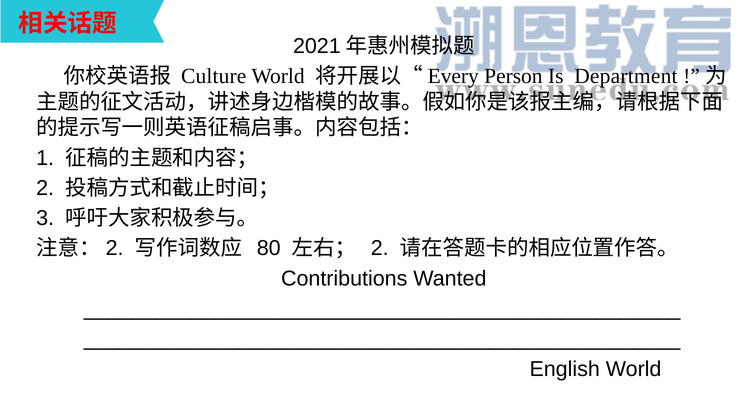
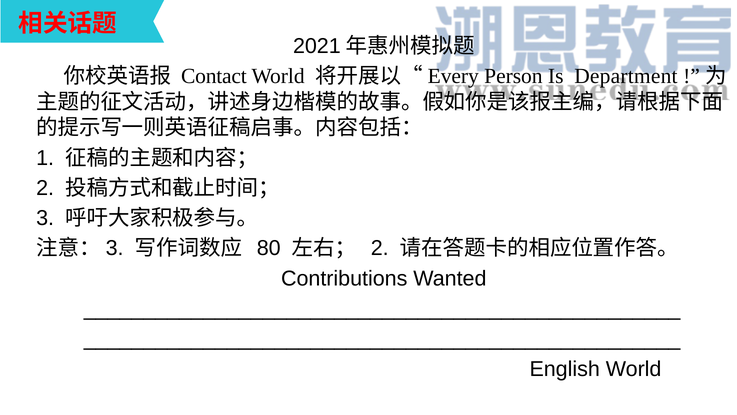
Culture: Culture -> Contact
2 at (115, 248): 2 -> 3
